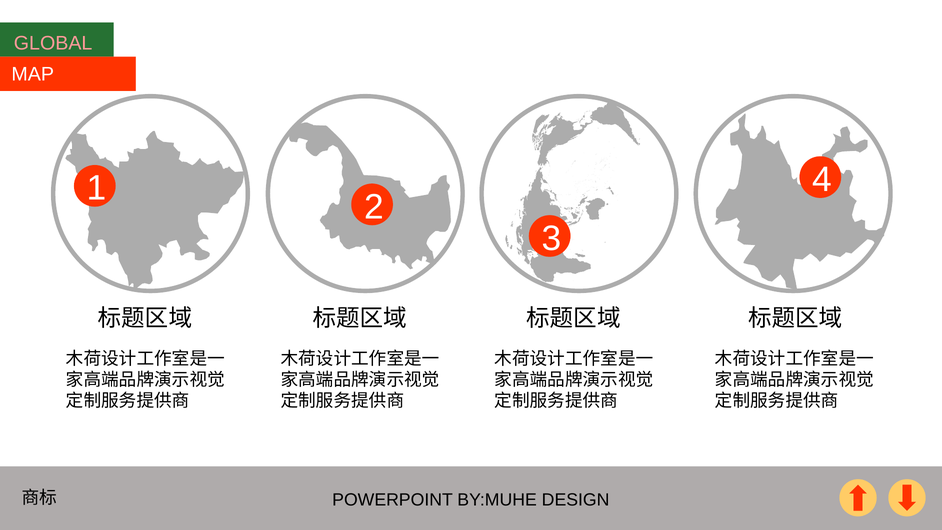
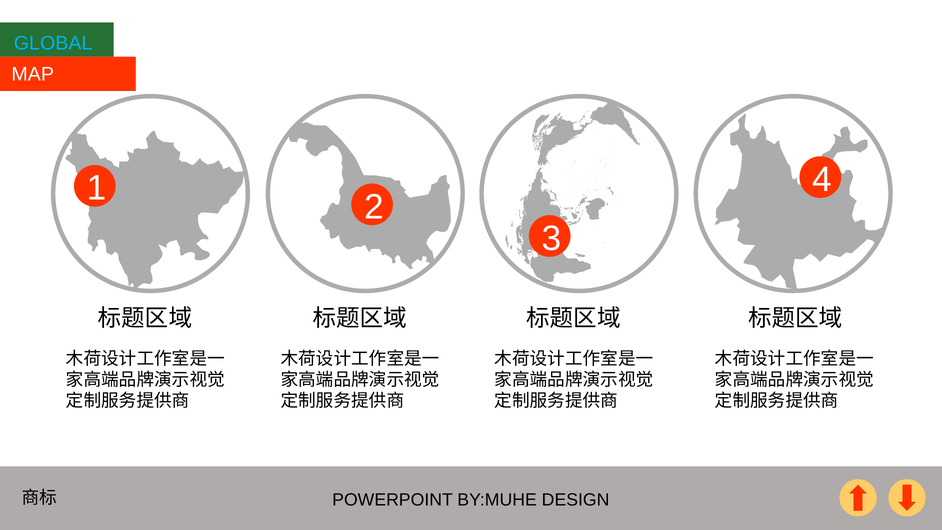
GLOBAL colour: pink -> light blue
